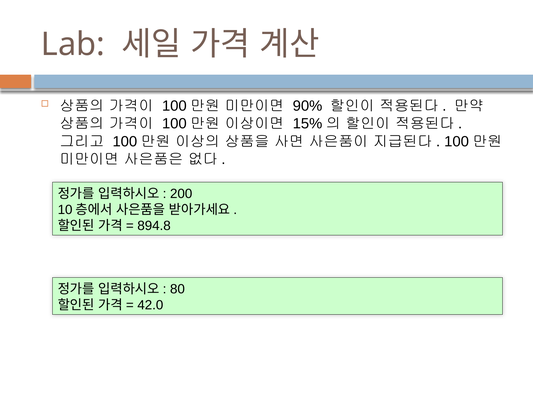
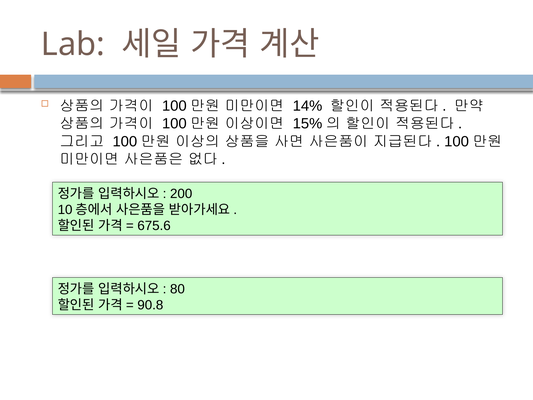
90%: 90% -> 14%
894.8: 894.8 -> 675.6
42.0: 42.0 -> 90.8
